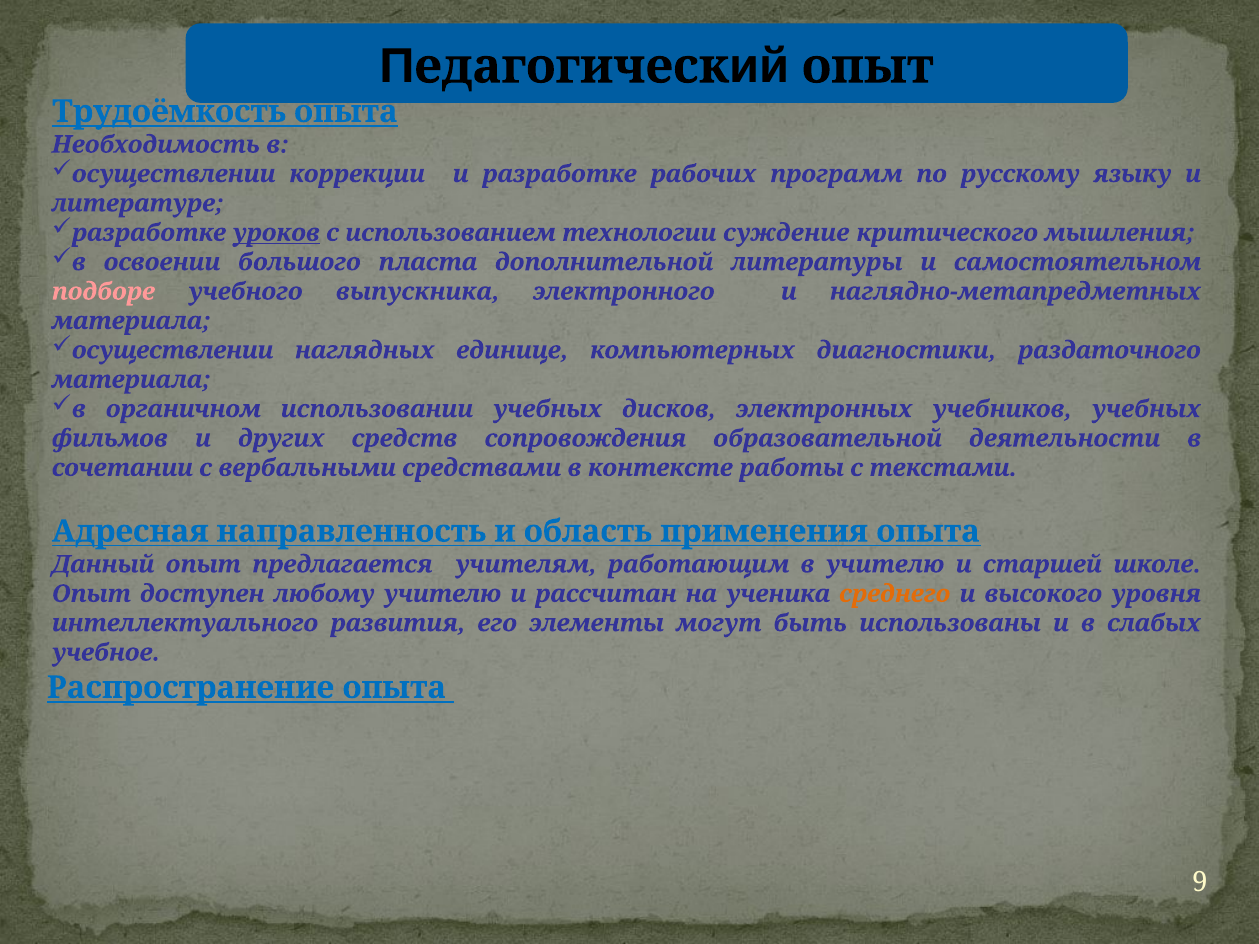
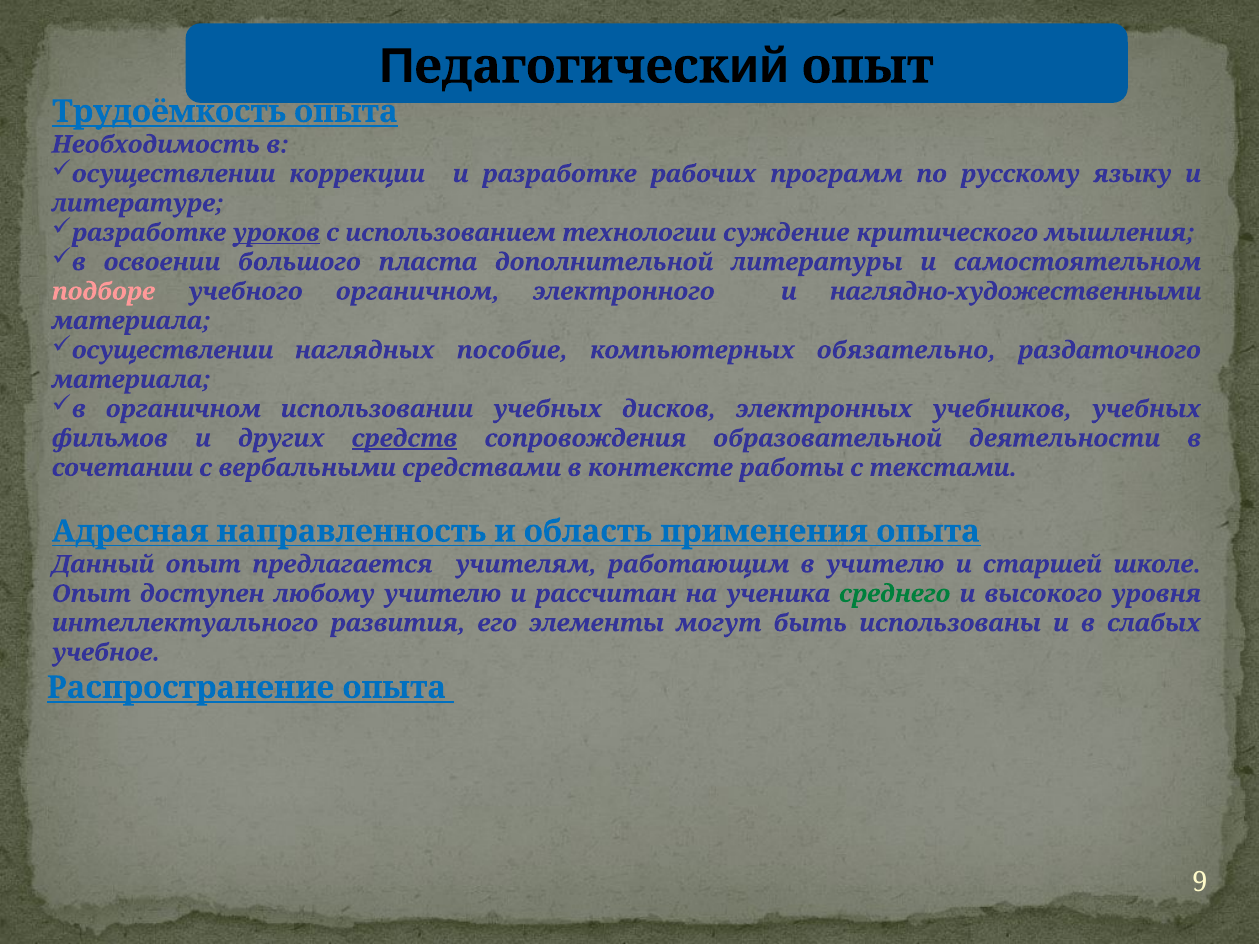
учебного выпускника: выпускника -> органичном
наглядно-метапредметных: наглядно-метапредметных -> наглядно-художественными
единице: единице -> пособие
диагностики: диагностики -> обязательно
средств underline: none -> present
среднего colour: orange -> green
